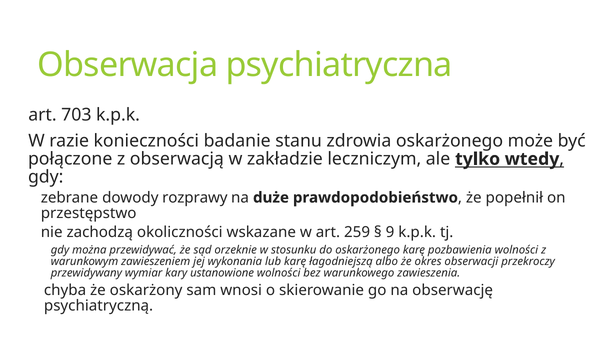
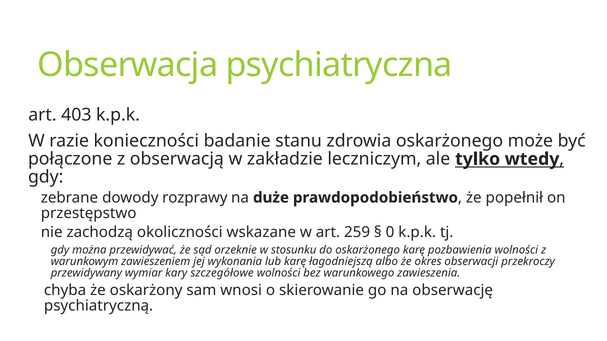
703: 703 -> 403
9: 9 -> 0
ustanowione: ustanowione -> szczegółowe
